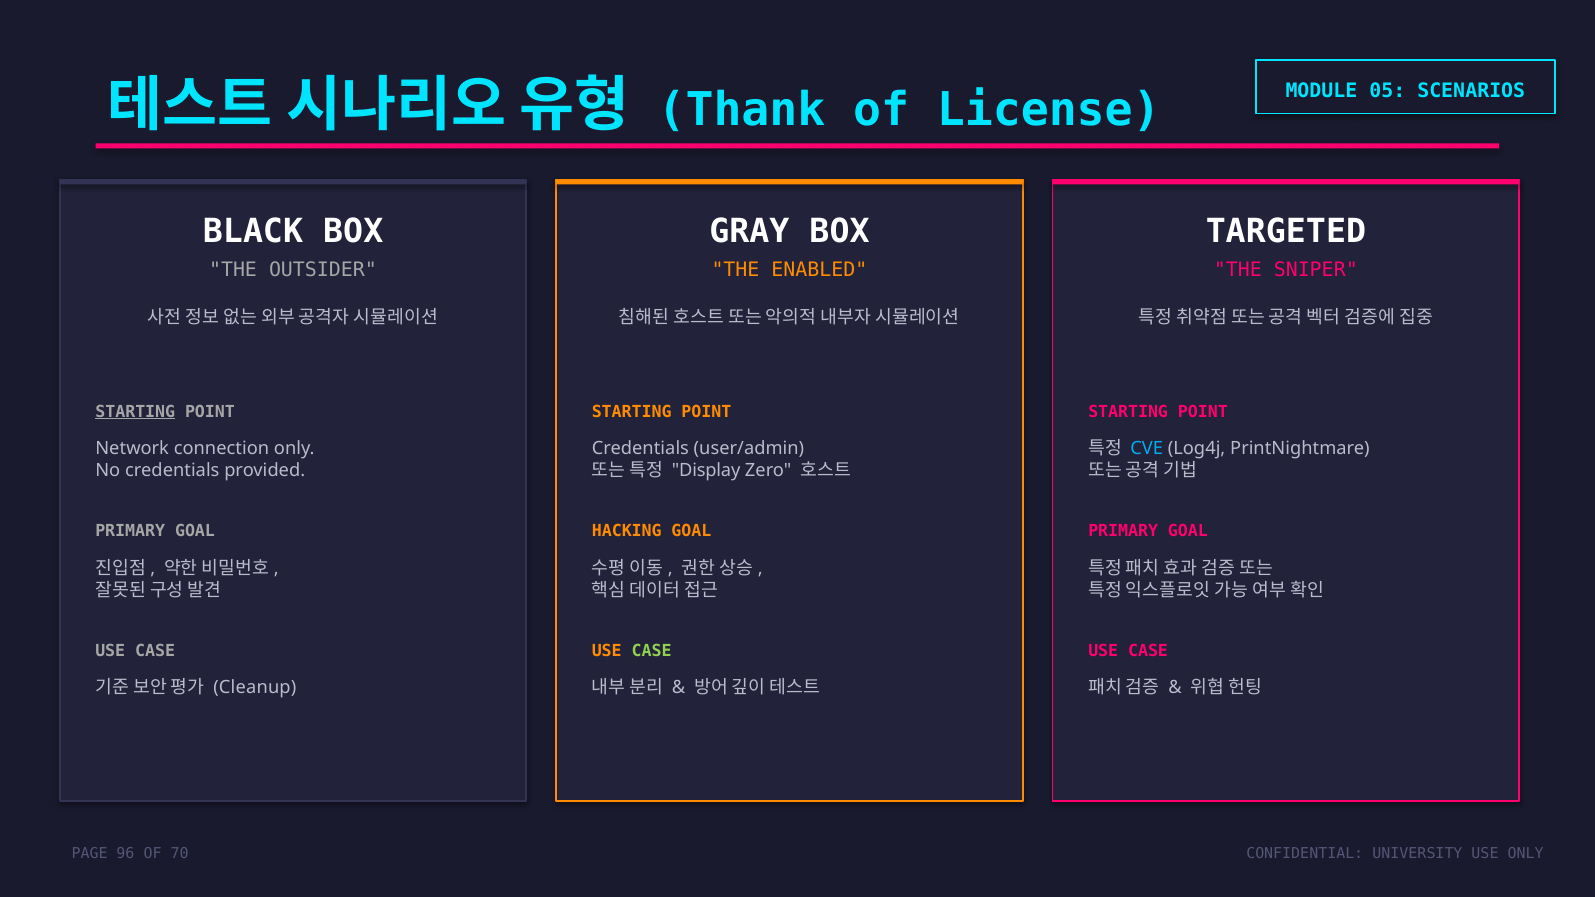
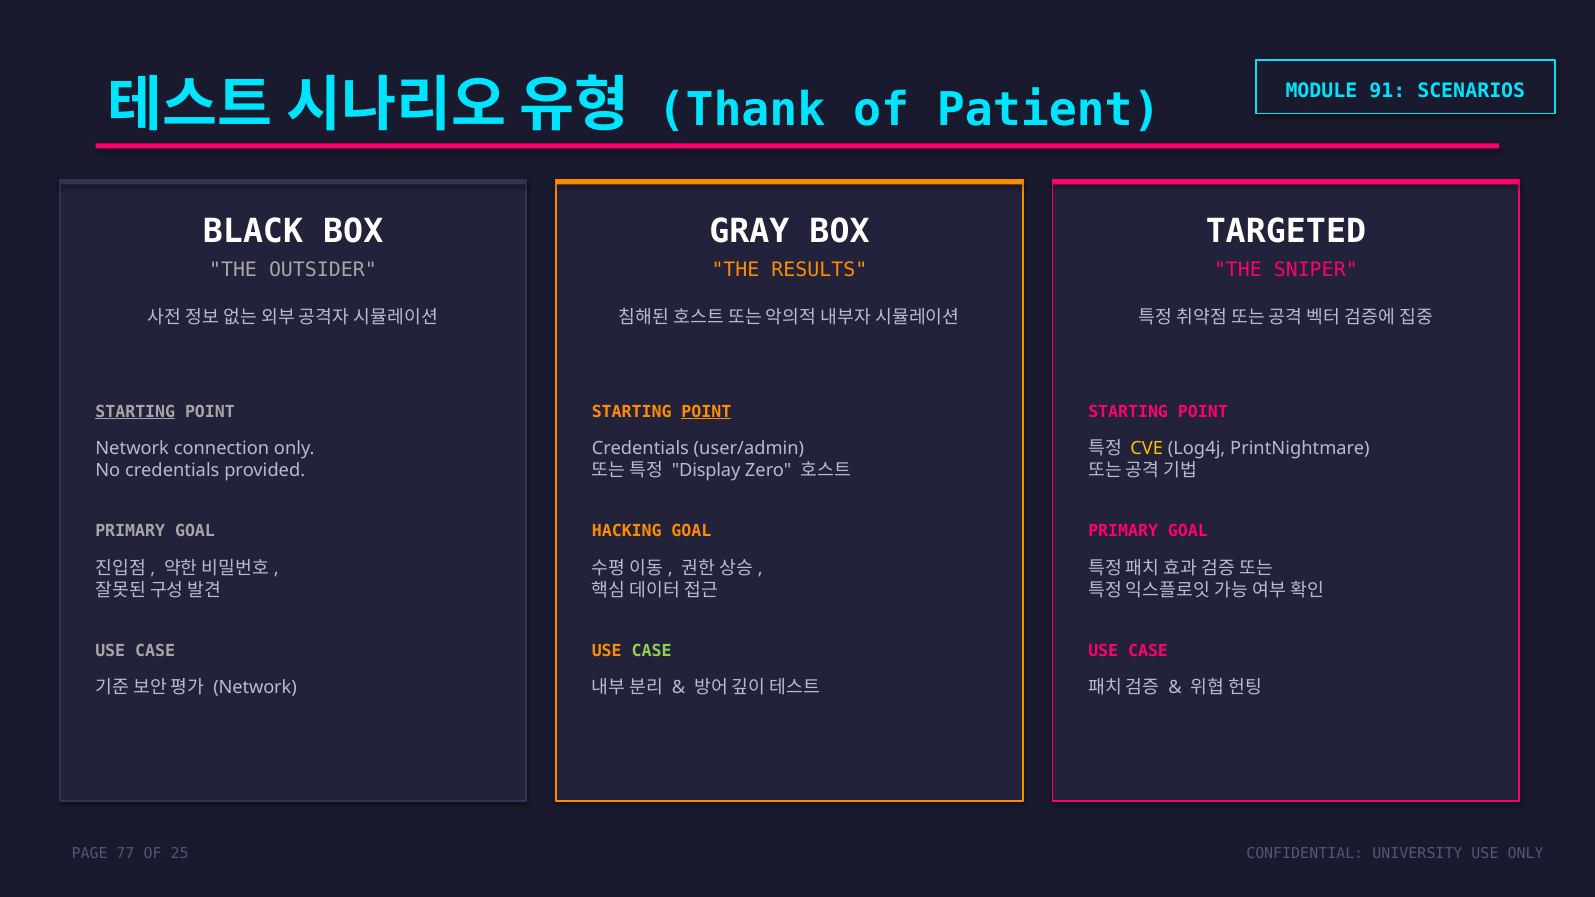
License: License -> Patient
05: 05 -> 91
ENABLED: ENABLED -> RESULTS
POINT at (706, 412) underline: none -> present
CVE colour: light blue -> yellow
Cleanup at (255, 688): Cleanup -> Network
96: 96 -> 77
70: 70 -> 25
